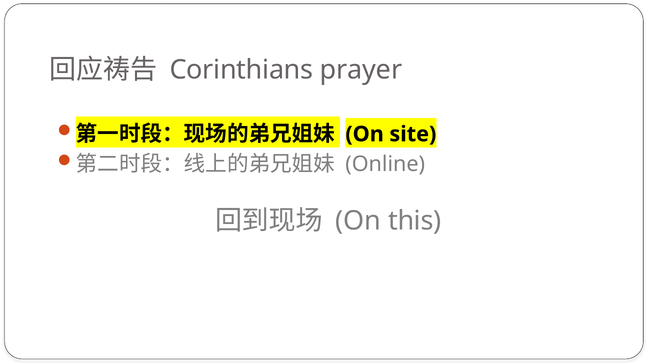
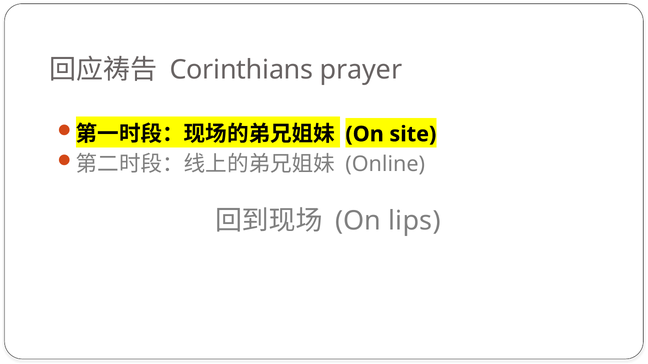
this: this -> lips
